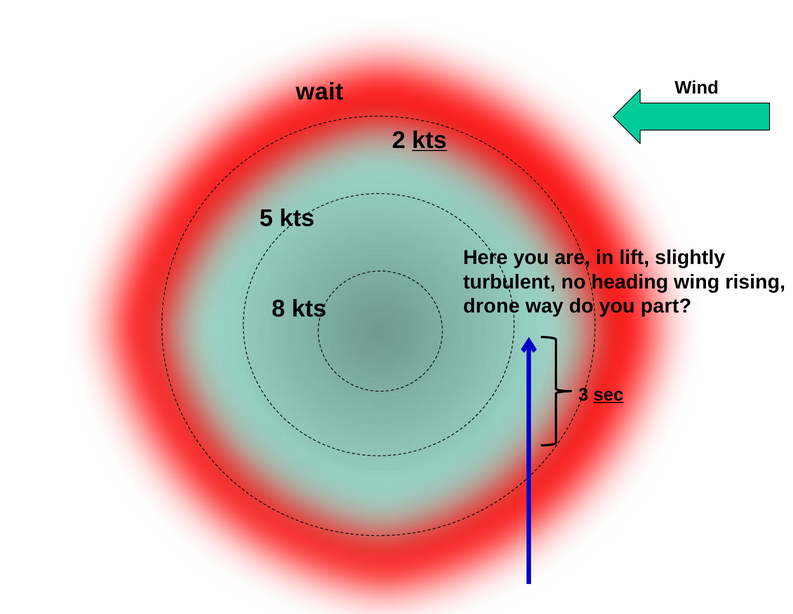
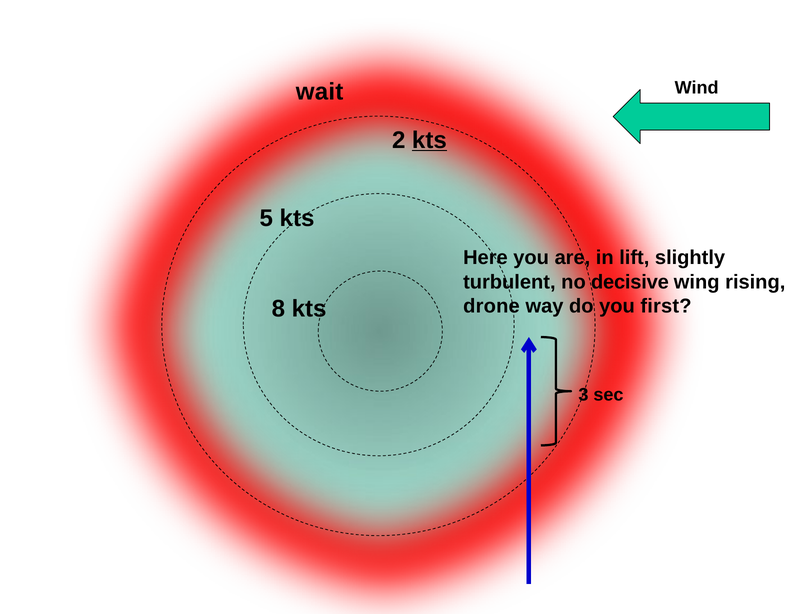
heading: heading -> decisive
part: part -> first
sec underline: present -> none
